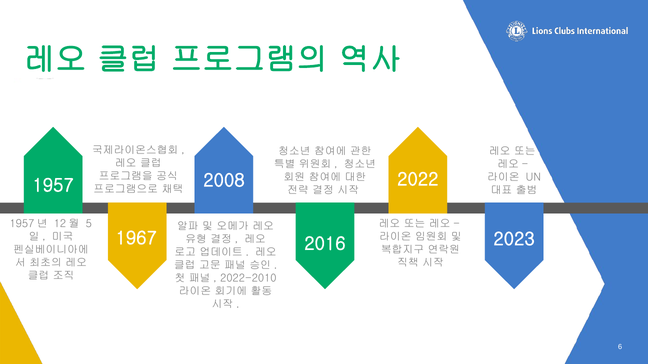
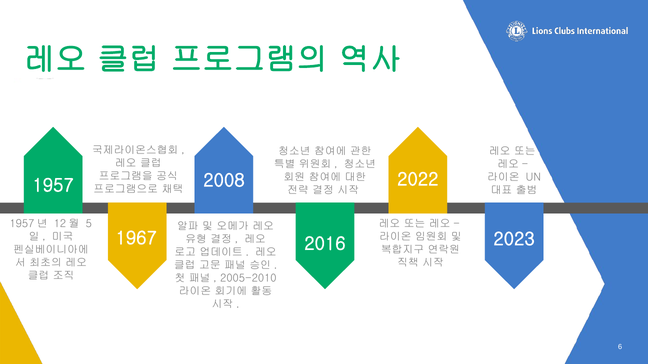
2022-2010: 2022-2010 -> 2005-2010
